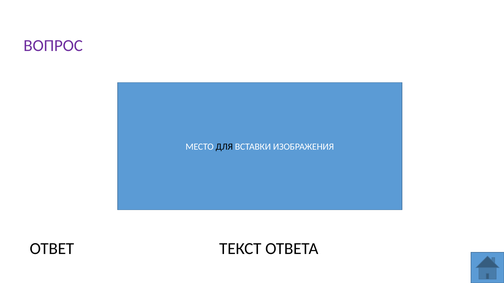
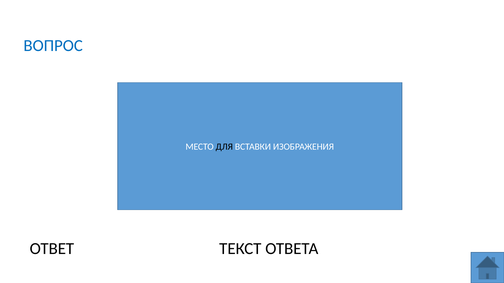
ВОПРОС colour: purple -> blue
